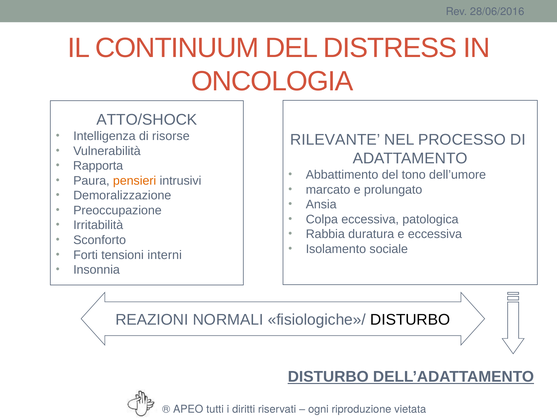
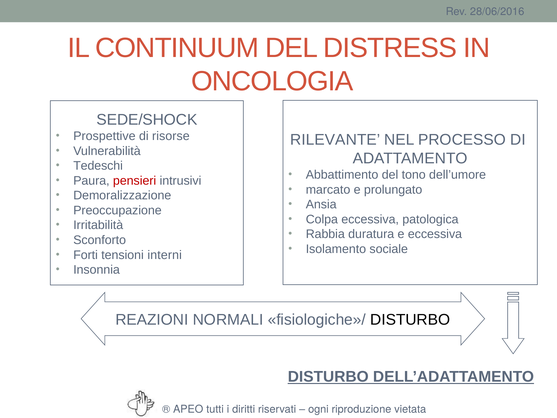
ATTO/SHOCK: ATTO/SHOCK -> SEDE/SHOCK
Intelligenza: Intelligenza -> Prospettive
Rapporta: Rapporta -> Tedeschi
pensieri colour: orange -> red
